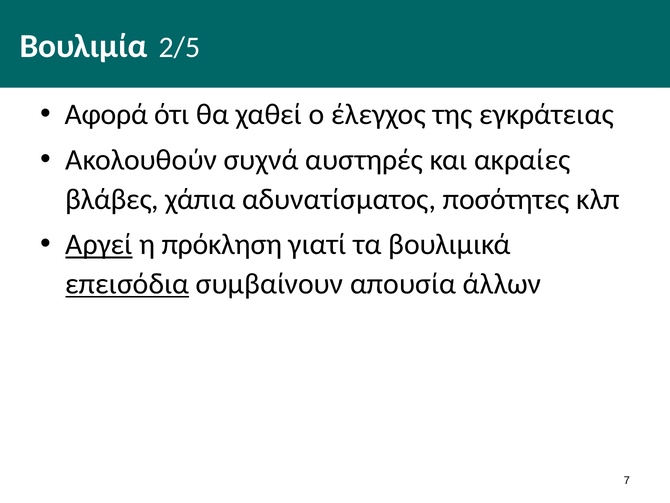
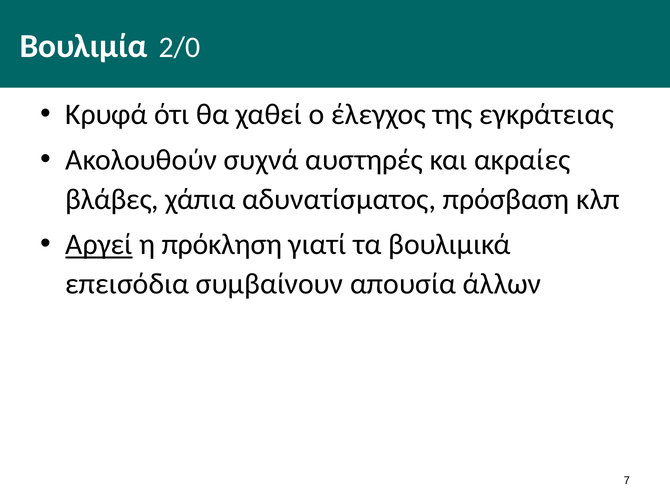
2/5: 2/5 -> 2/0
Αφορά: Αφορά -> Κρυφά
ποσότητες: ποσότητες -> πρόσβαση
επεισόδια underline: present -> none
